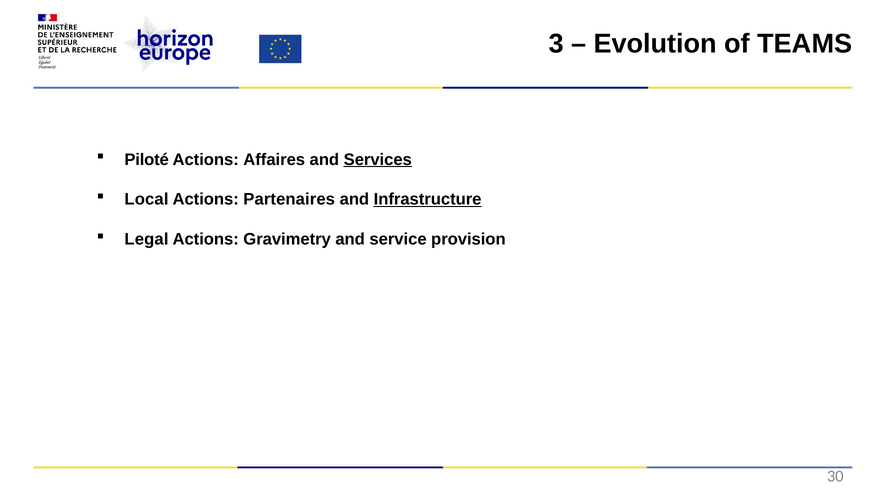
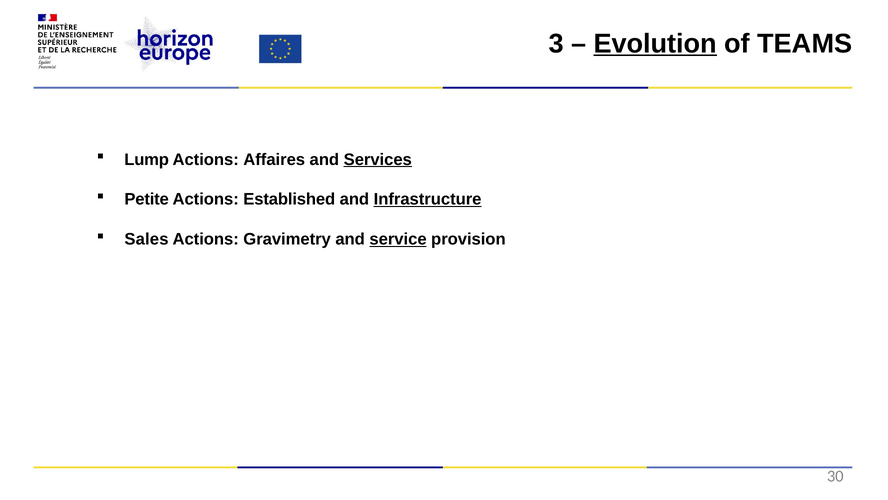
Evolution underline: none -> present
Piloté: Piloté -> Lump
Local: Local -> Petite
Partenaires: Partenaires -> Established
Legal: Legal -> Sales
service underline: none -> present
